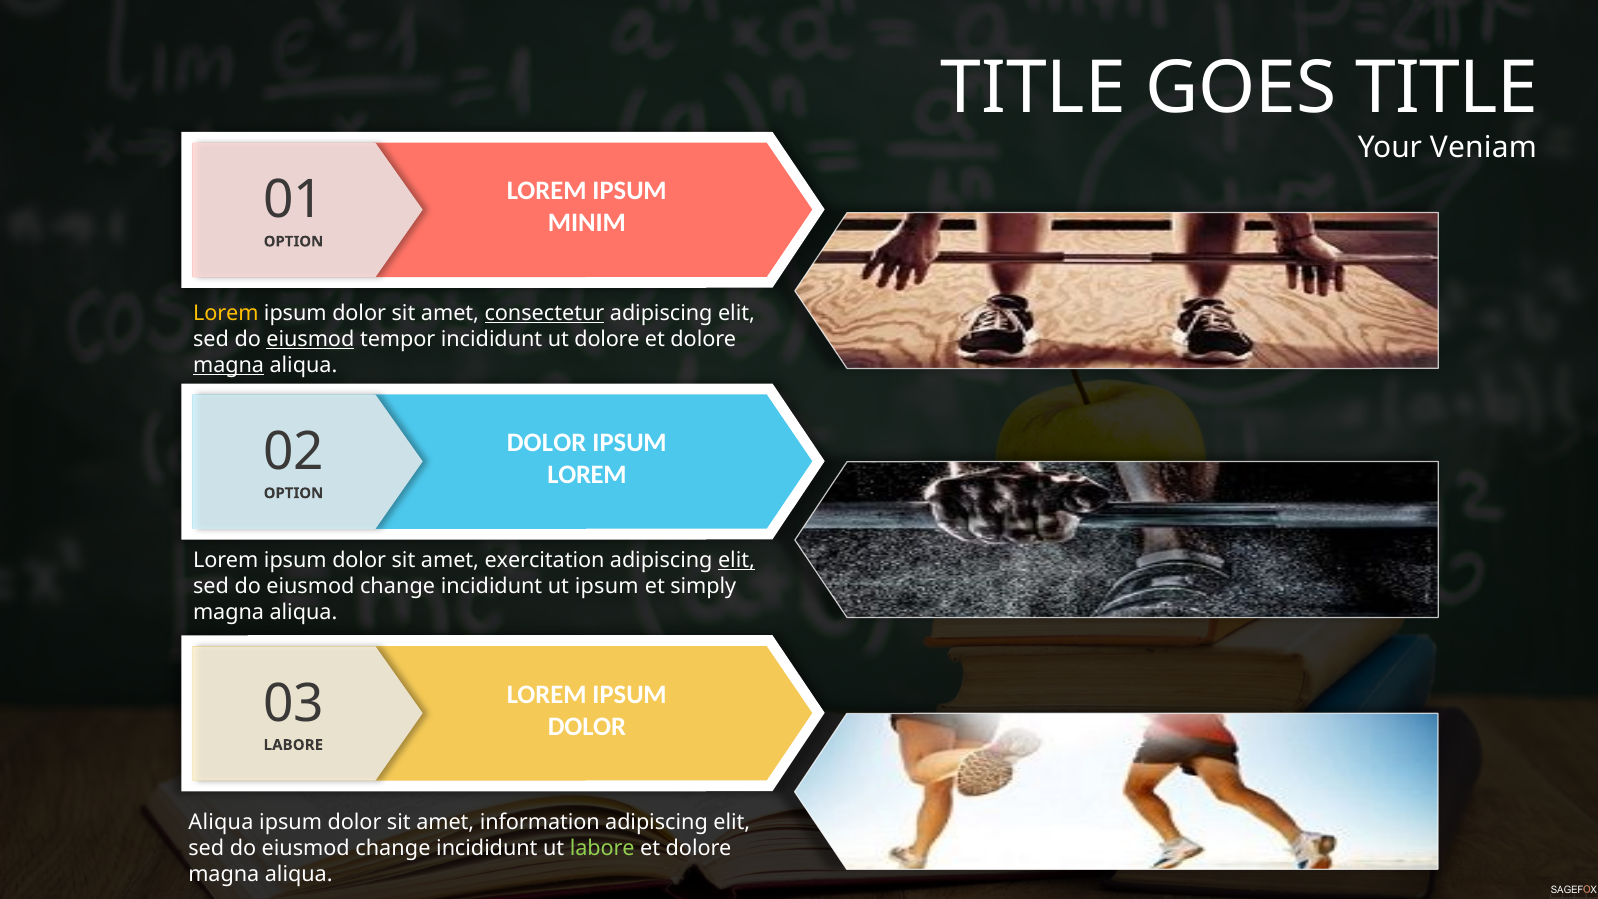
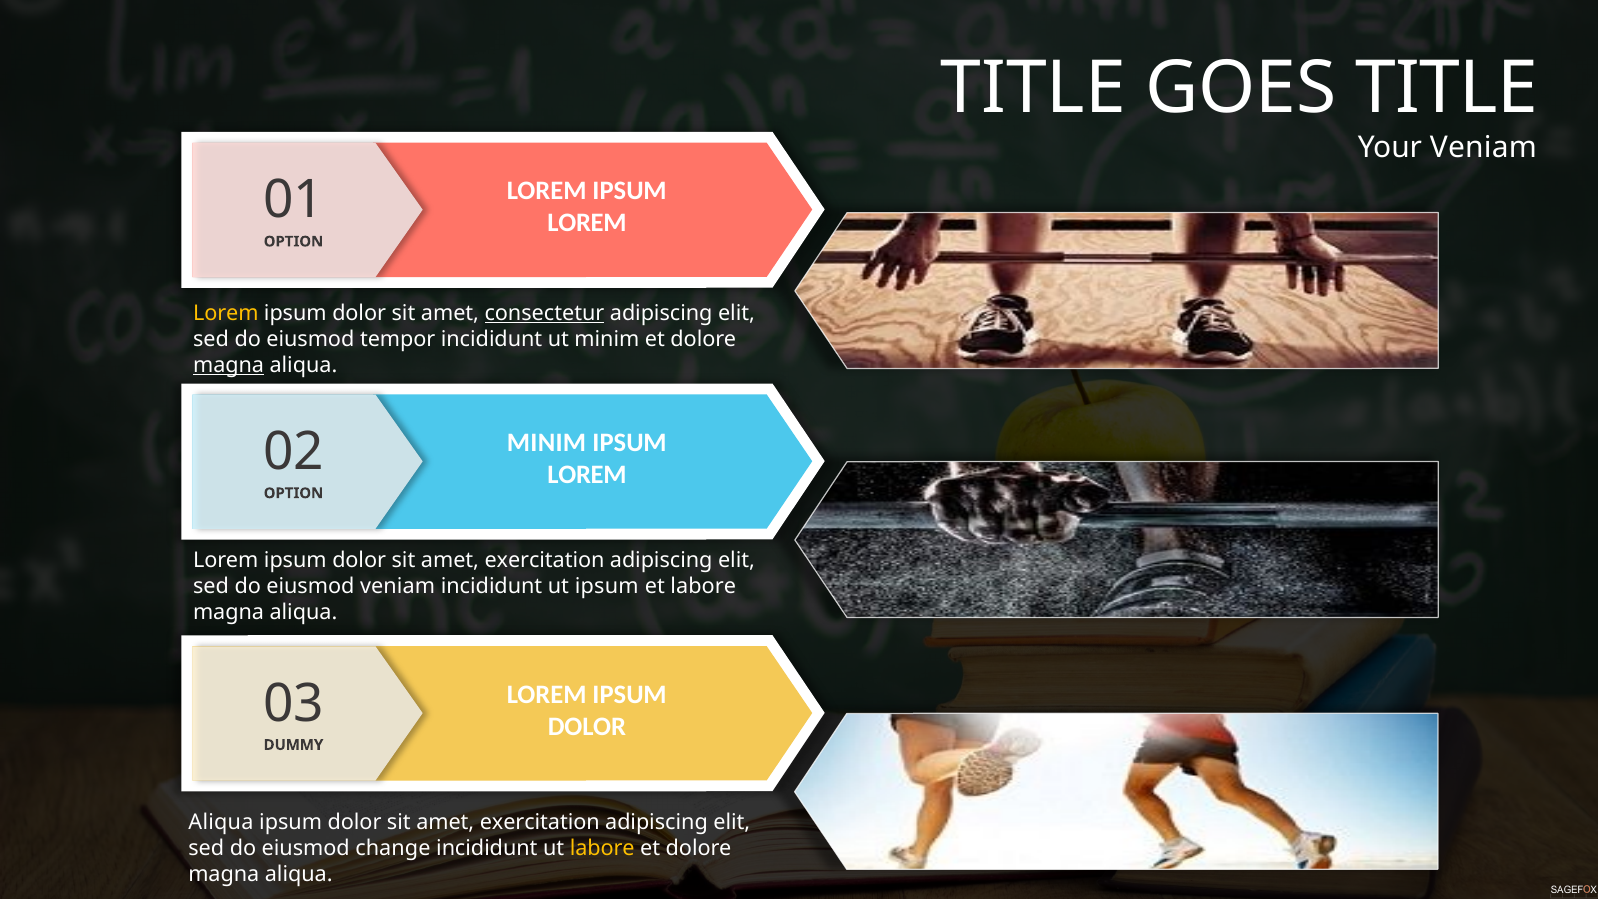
MINIM at (587, 223): MINIM -> LOREM
eiusmod at (310, 339) underline: present -> none
ut dolore: dolore -> minim
DOLOR at (547, 443): DOLOR -> MINIM
elit at (737, 560) underline: present -> none
change at (398, 586): change -> veniam
et simply: simply -> labore
LABORE at (293, 745): LABORE -> DUMMY
information at (540, 822): information -> exercitation
labore at (602, 848) colour: light green -> yellow
